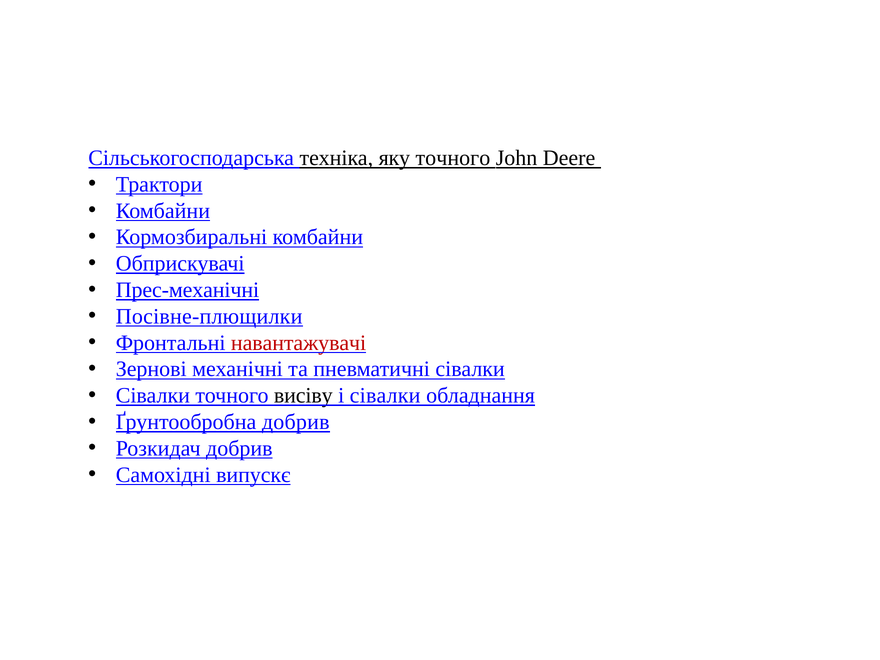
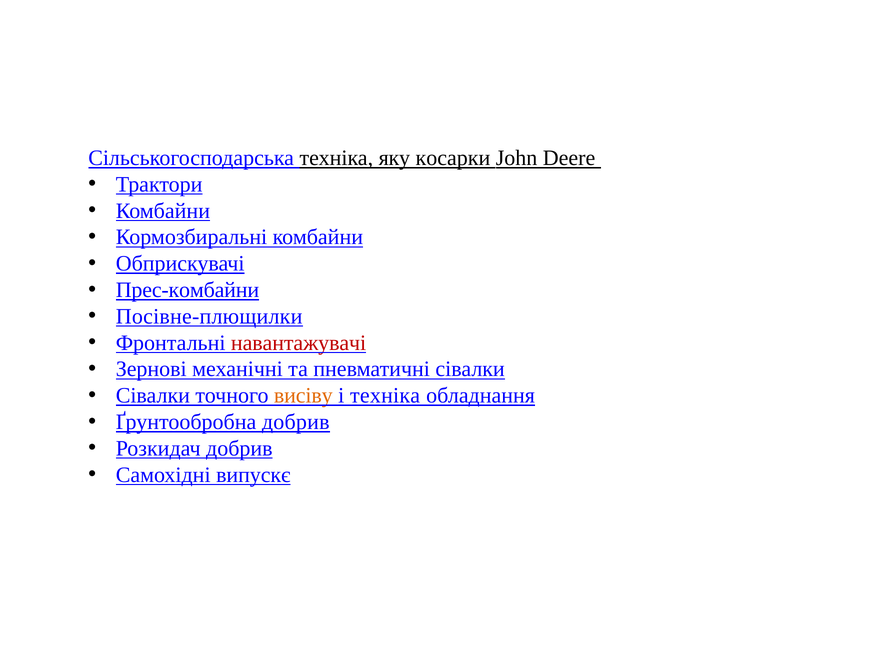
яку точного: точного -> косарки
Прес-механічні: Прес-механічні -> Прес-комбайни
висіву colour: black -> orange
і сівалки: сівалки -> техніка
